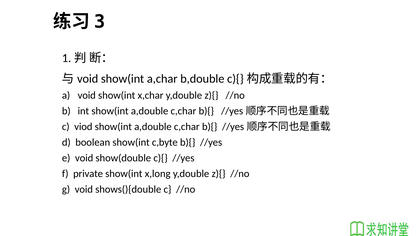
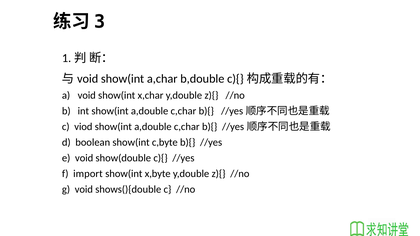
private: private -> import
x,long: x,long -> x,byte
